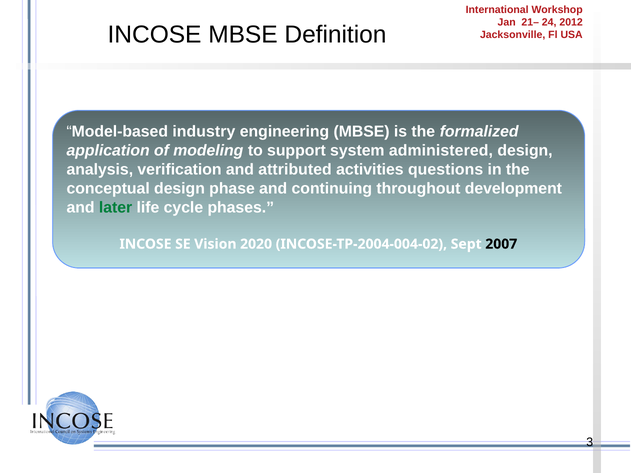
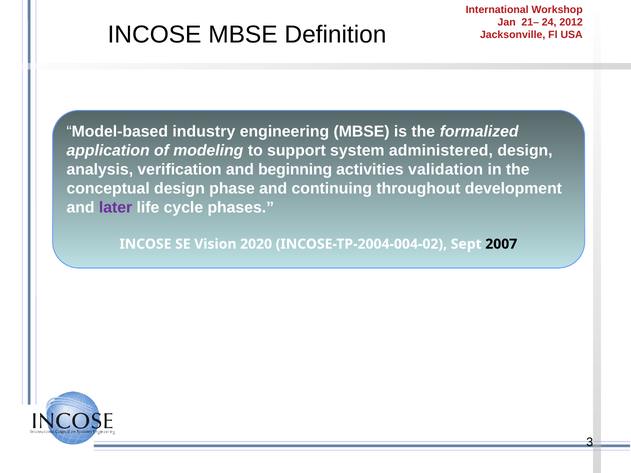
attributed: attributed -> beginning
questions: questions -> validation
later colour: green -> purple
